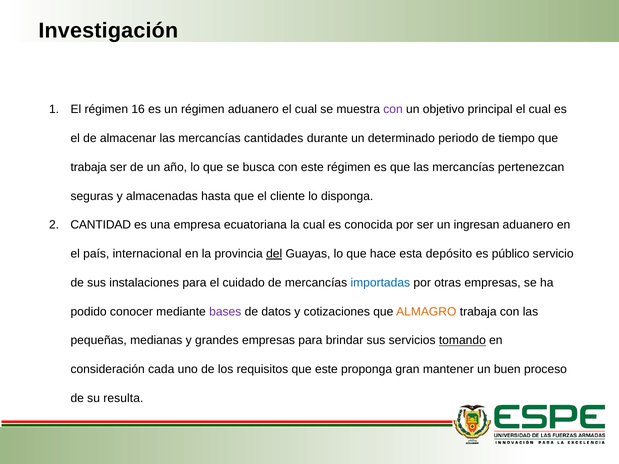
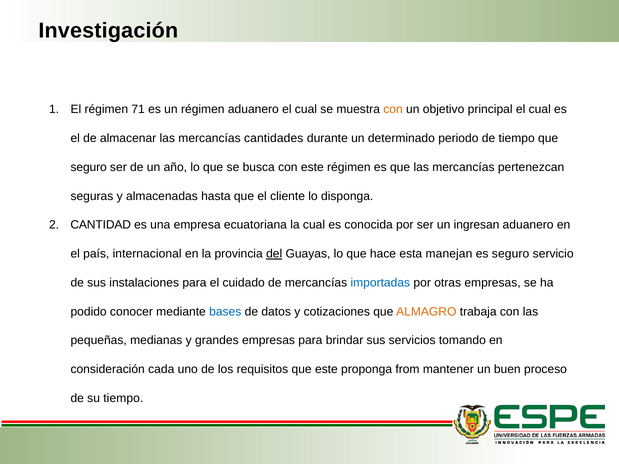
16: 16 -> 71
con at (393, 109) colour: purple -> orange
trabaja at (89, 167): trabaja -> seguro
depósito: depósito -> manejan
es público: público -> seguro
bases colour: purple -> blue
tomando underline: present -> none
gran: gran -> from
su resulta: resulta -> tiempo
